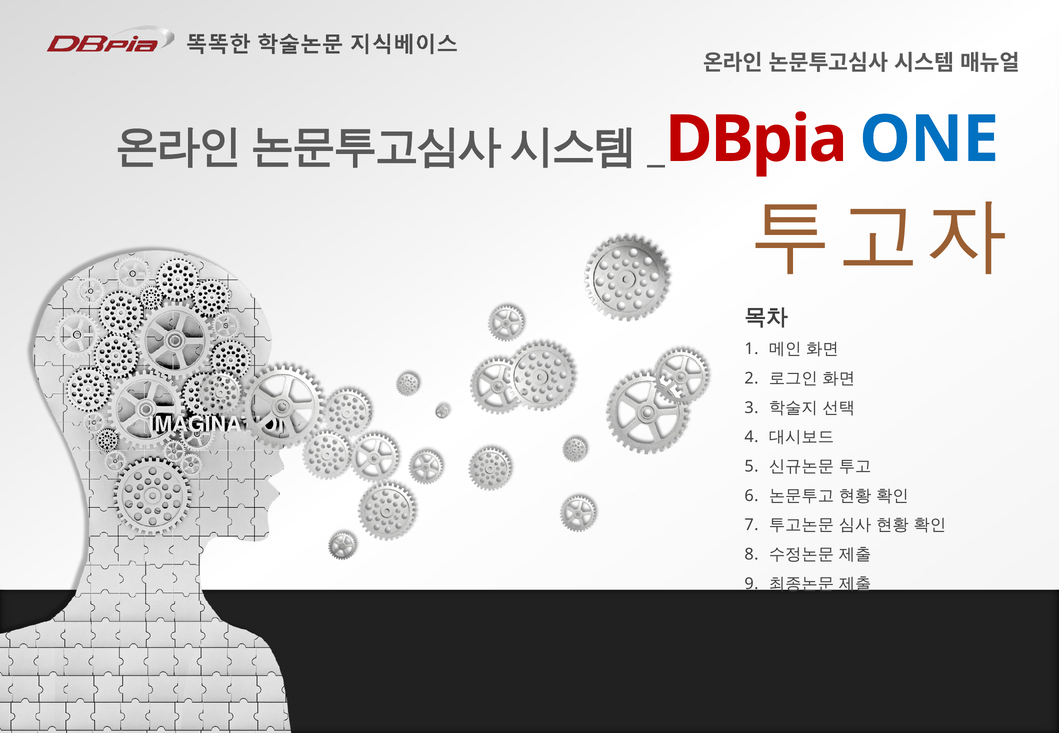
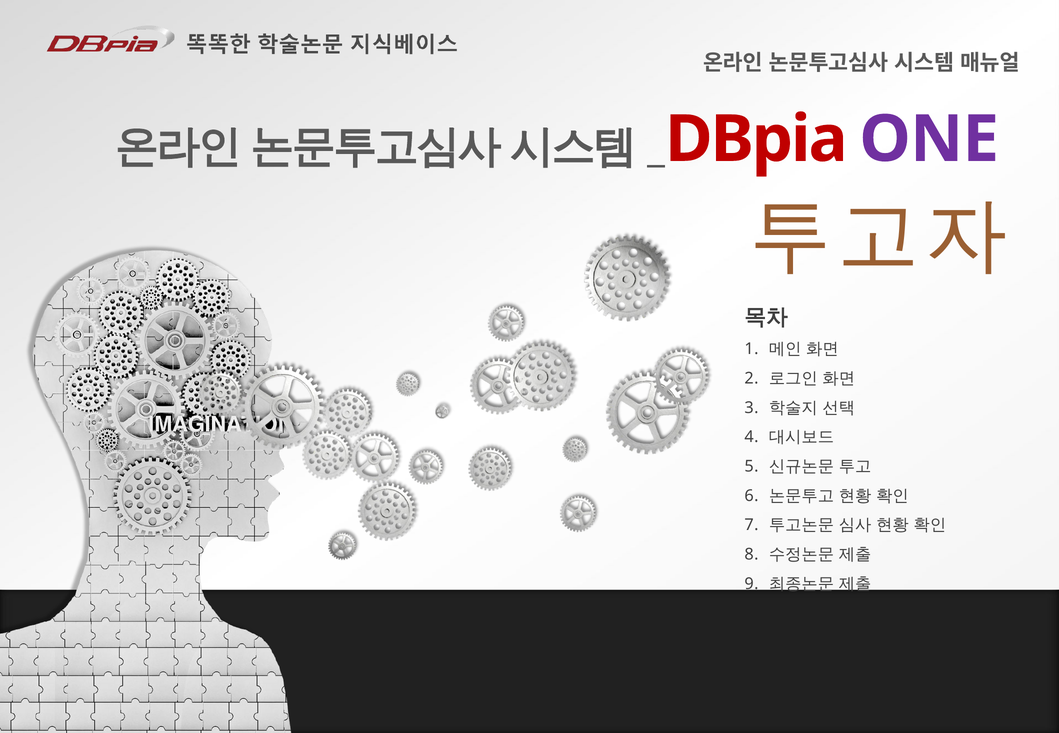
ONE colour: blue -> purple
